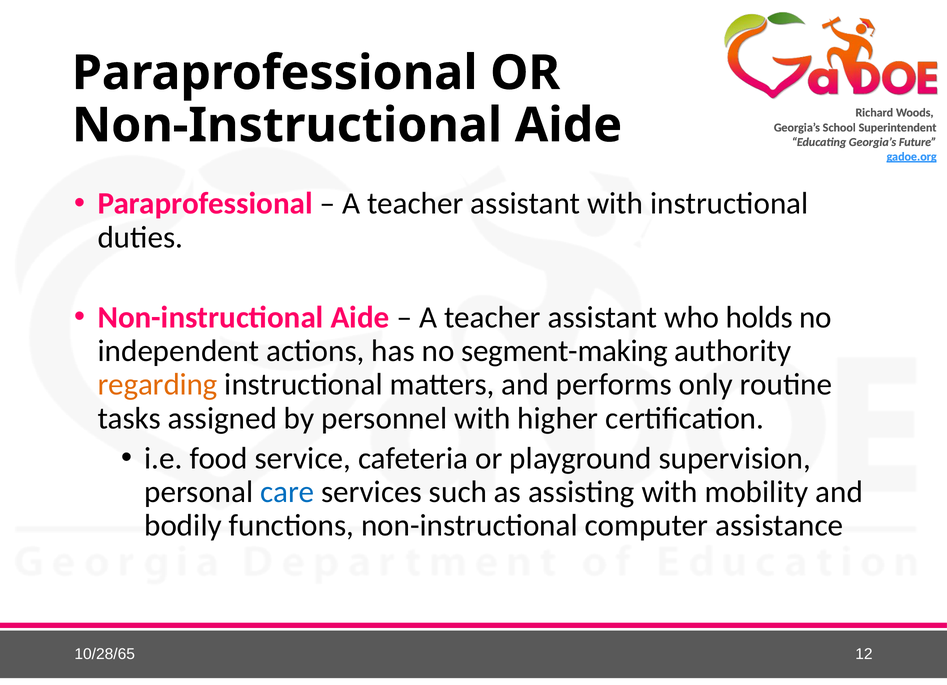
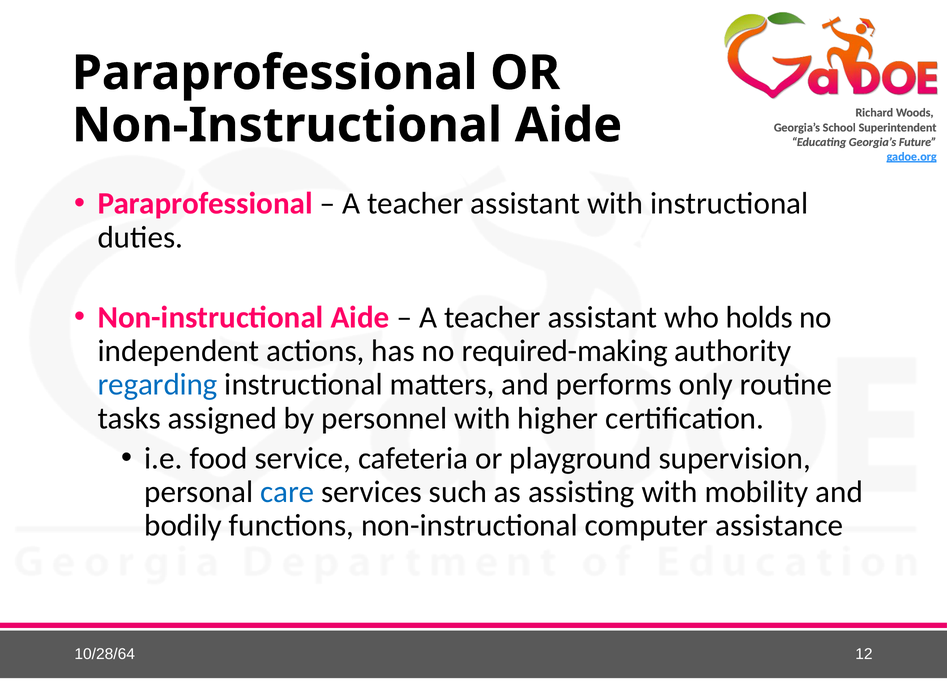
segment-making: segment-making -> required-making
regarding colour: orange -> blue
10/28/65: 10/28/65 -> 10/28/64
